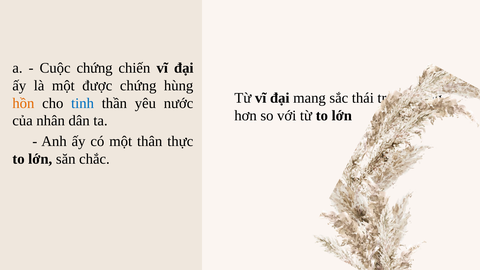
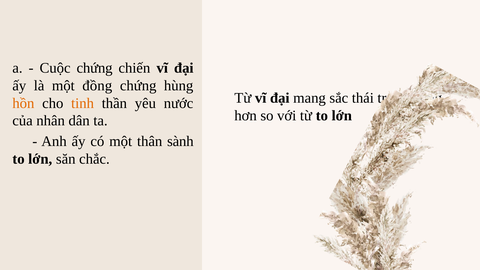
được: được -> đồng
tinh colour: blue -> orange
thực: thực -> sành
